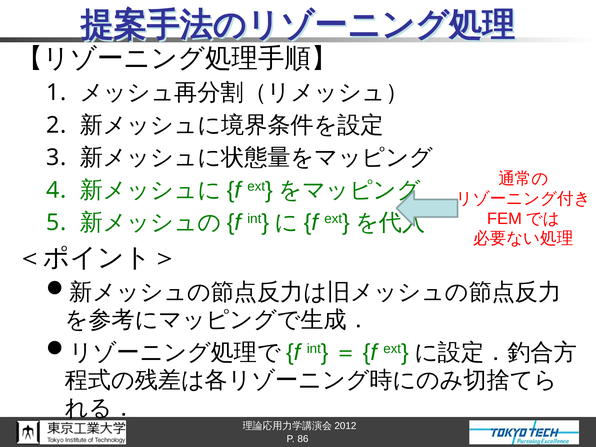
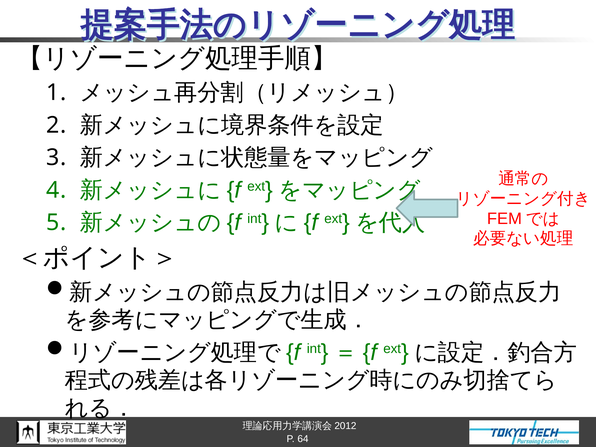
86: 86 -> 64
